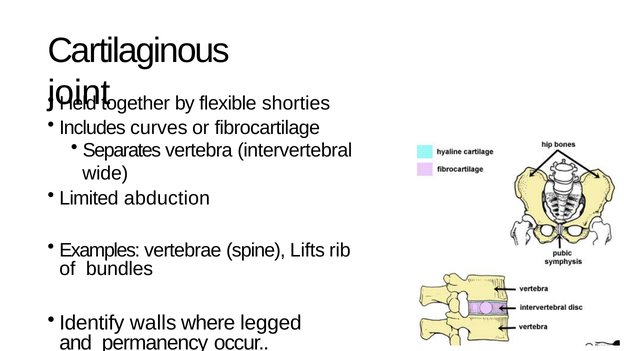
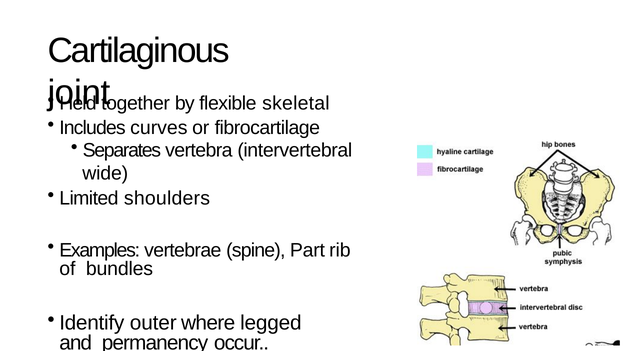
shorties: shorties -> skeletal
abduction: abduction -> shoulders
Lifts: Lifts -> Part
walls: walls -> outer
